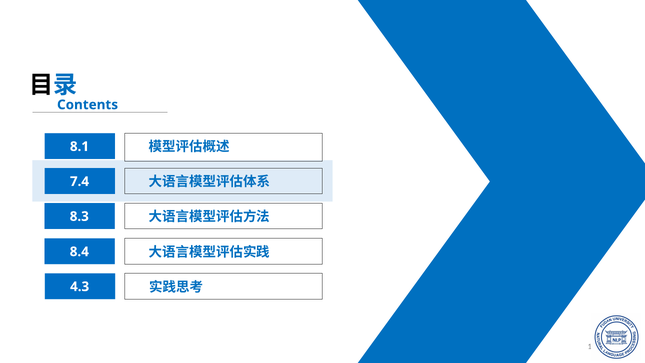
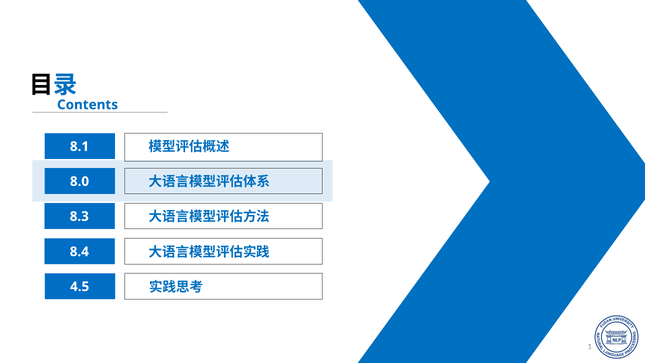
7.4: 7.4 -> 8.0
4.3: 4.3 -> 4.5
